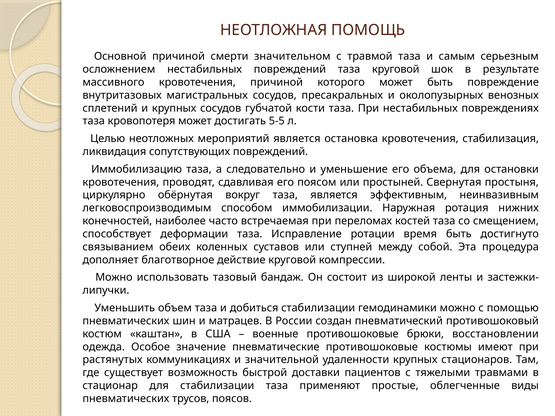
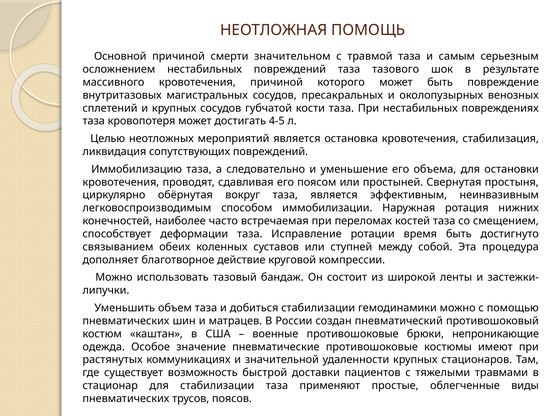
таза круговой: круговой -> тазового
5-5: 5-5 -> 4-5
восстановлении: восстановлении -> непроникающие
